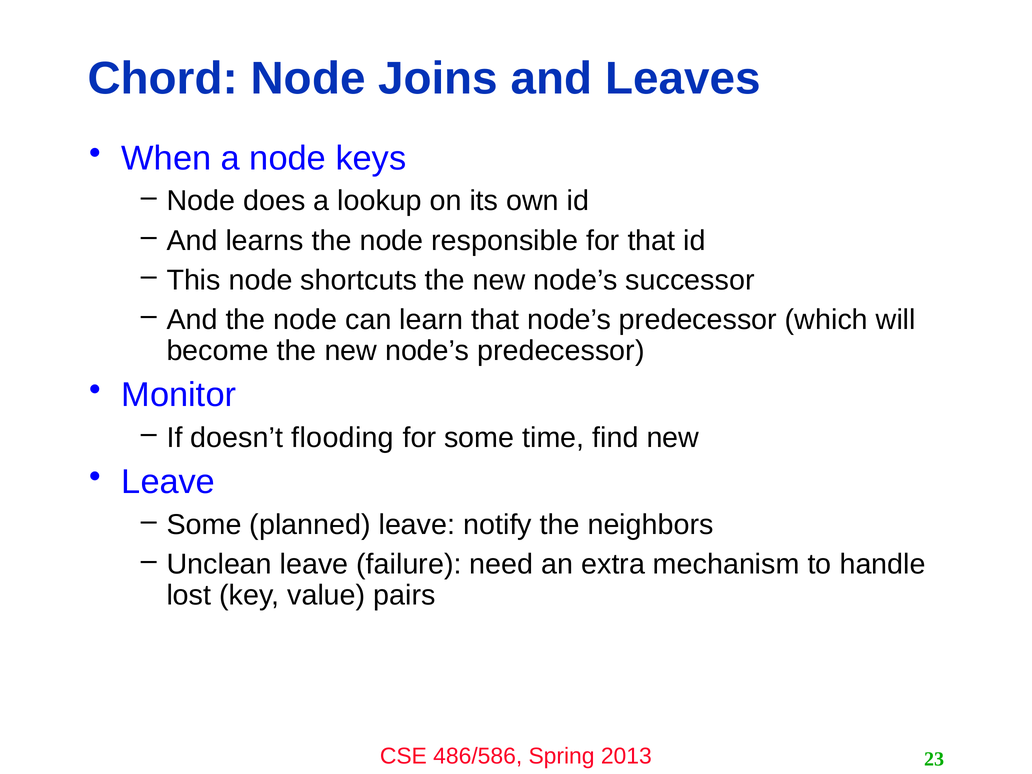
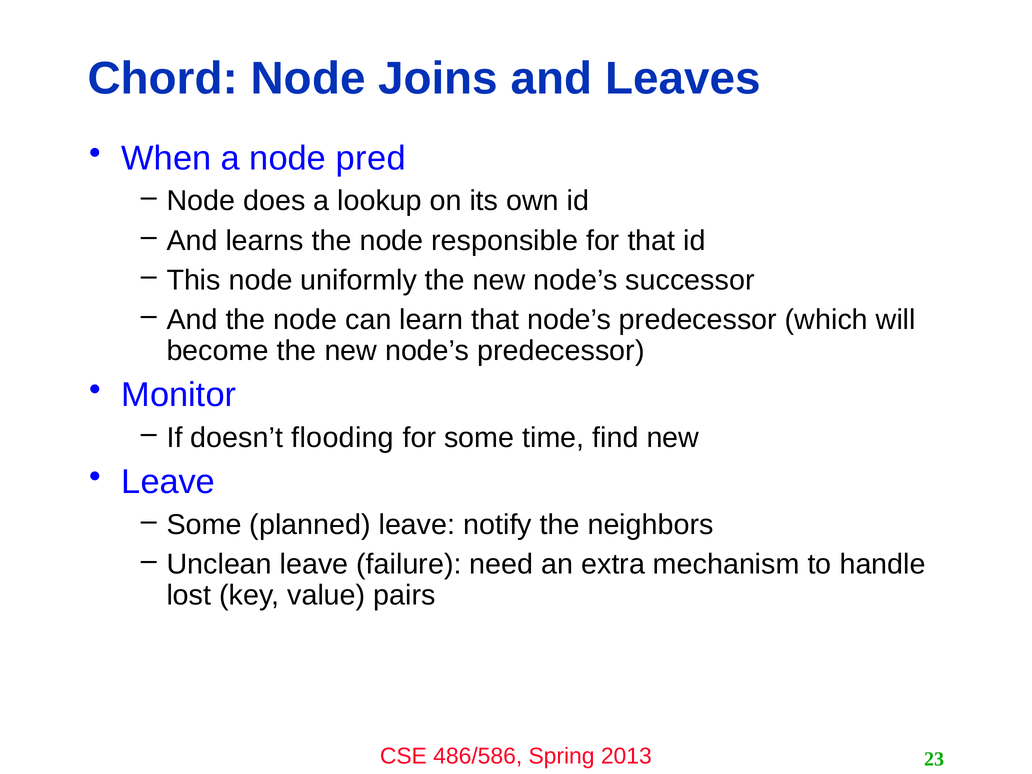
keys: keys -> pred
shortcuts: shortcuts -> uniformly
